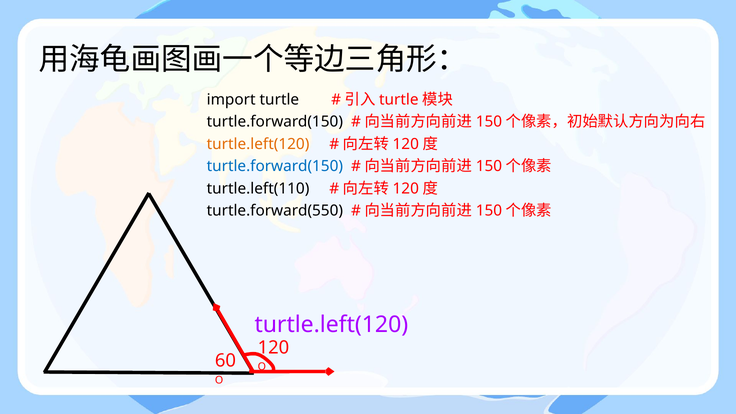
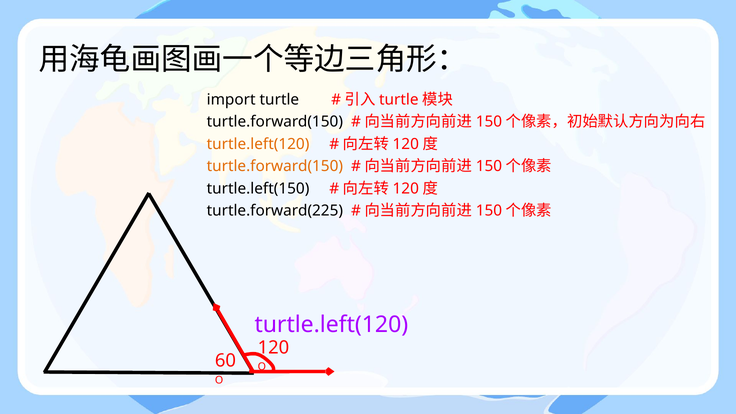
turtle.forward(150 at (275, 166) colour: blue -> orange
turtle.left(110: turtle.left(110 -> turtle.left(150
turtle.forward(550: turtle.forward(550 -> turtle.forward(225
